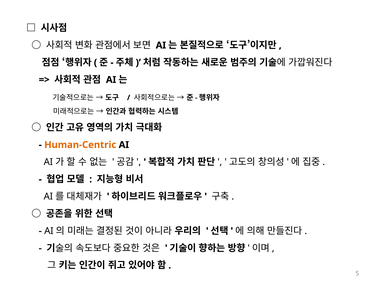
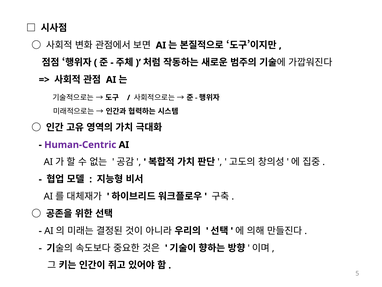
Human-Centric colour: orange -> purple
